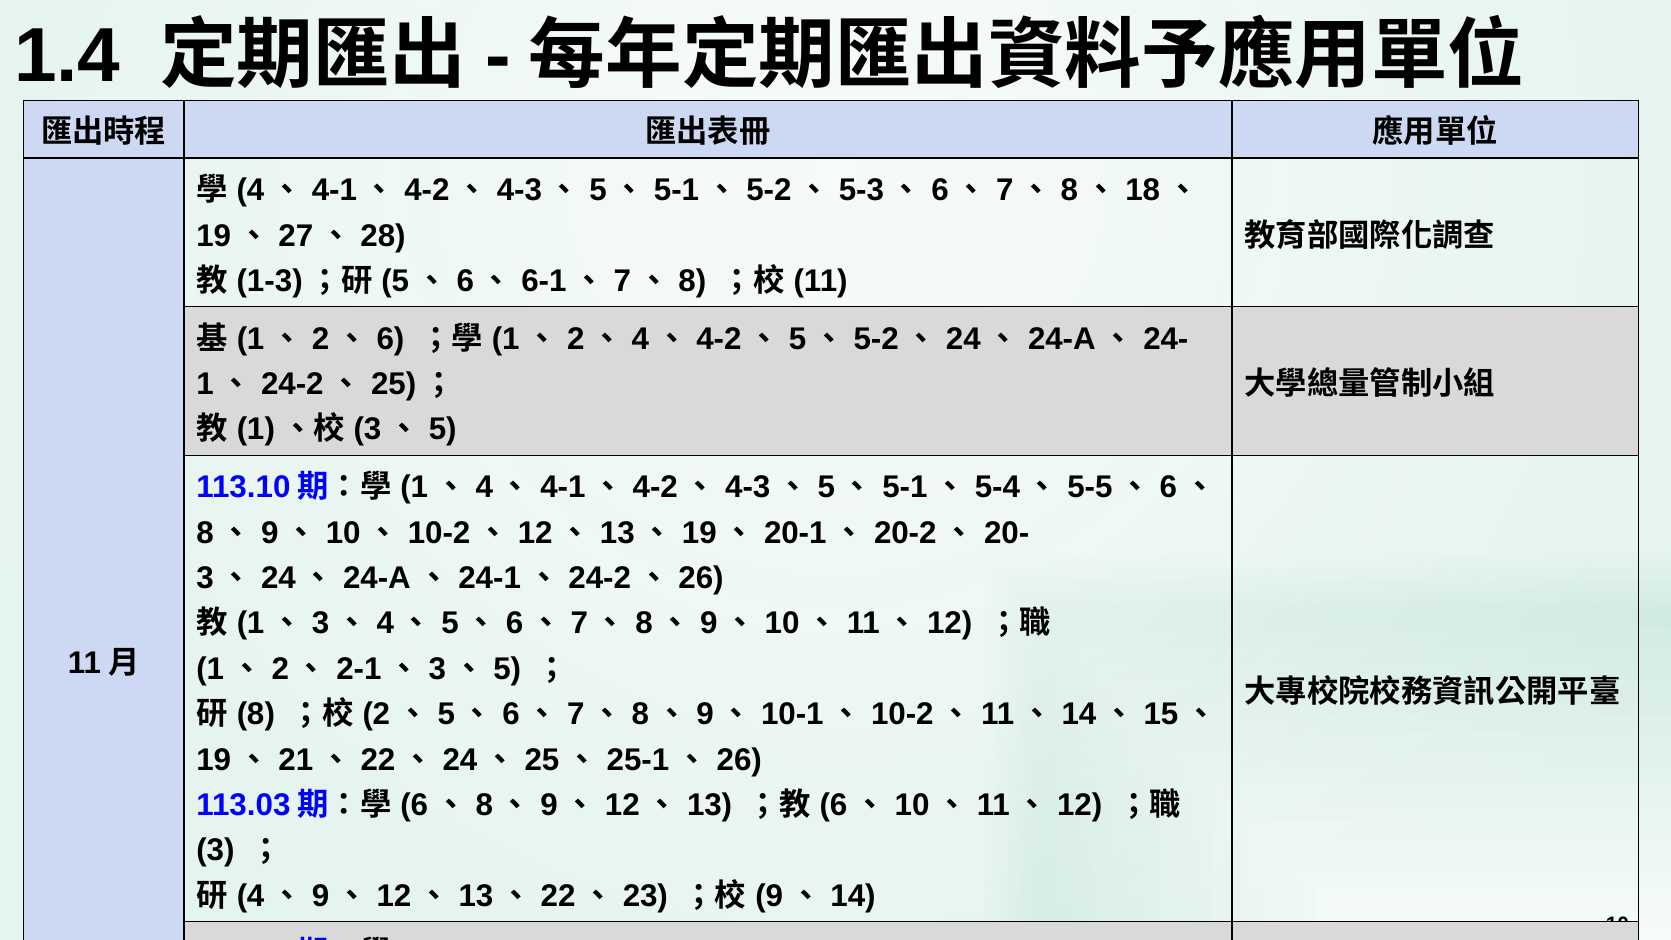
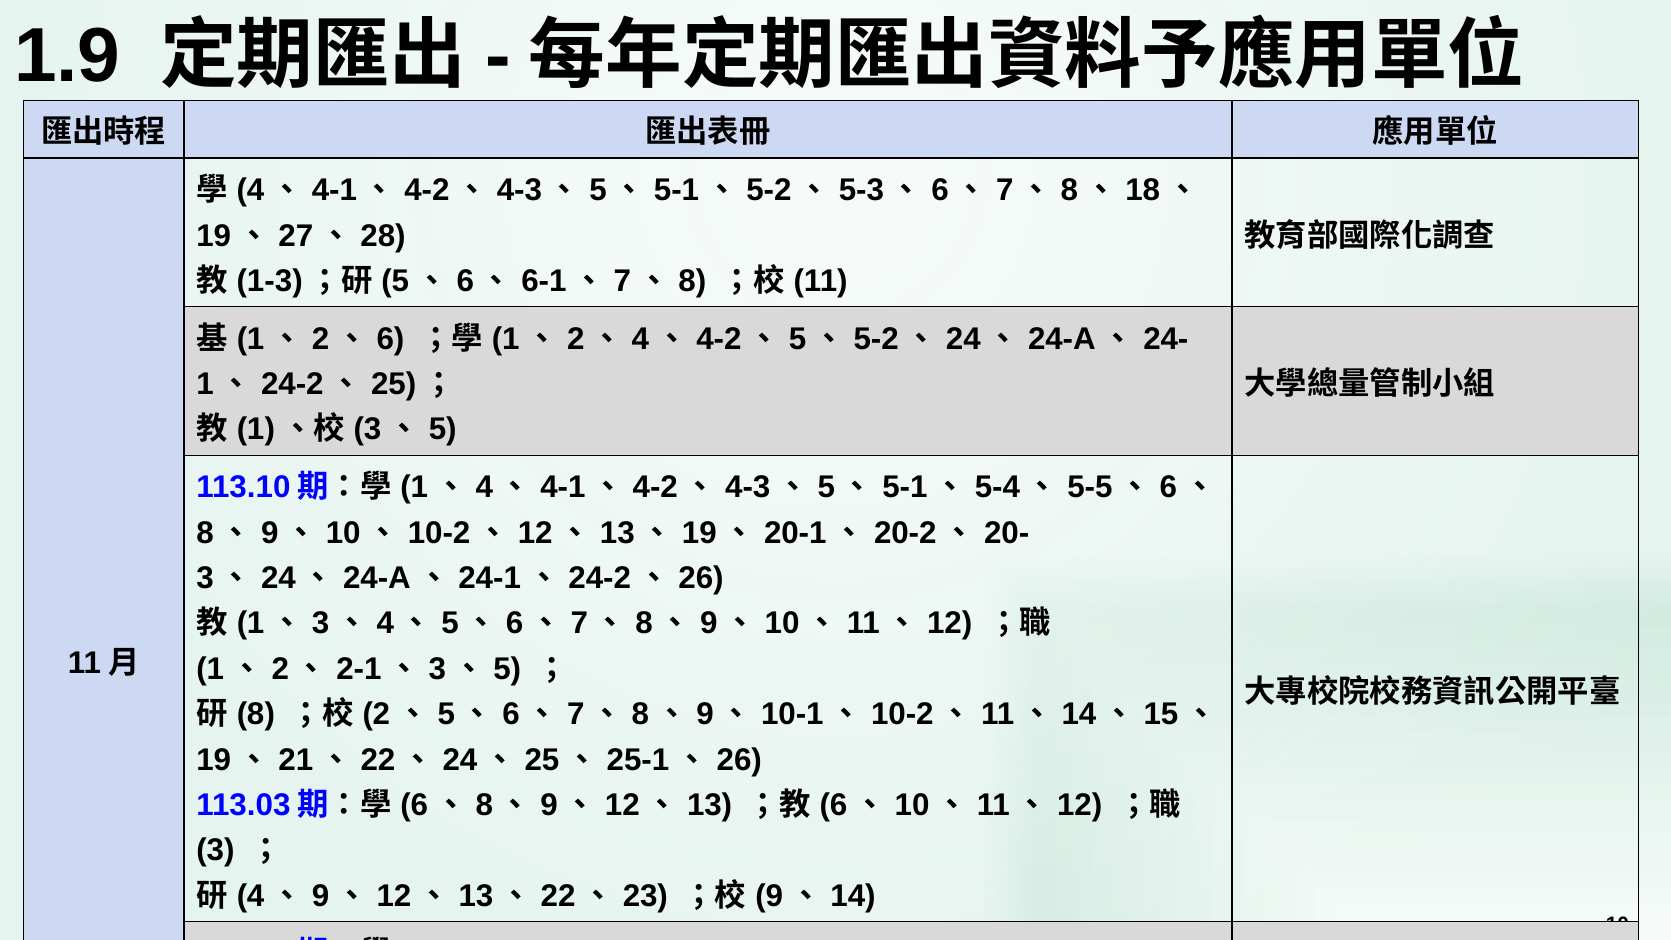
1.4: 1.4 -> 1.9
